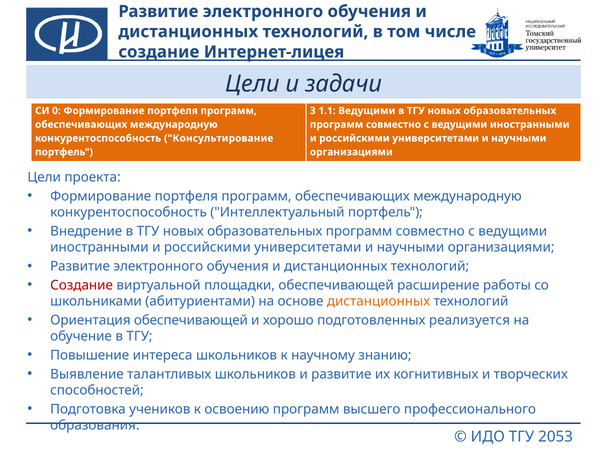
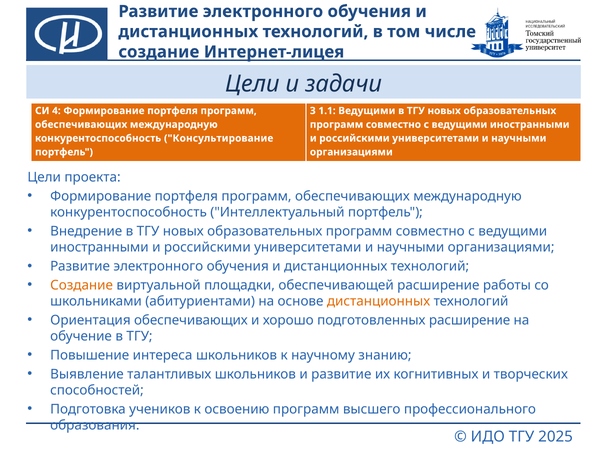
0: 0 -> 4
Создание at (82, 285) colour: red -> orange
Ориентация обеспечивающей: обеспечивающей -> обеспечивающих
подготовленных реализуется: реализуется -> расширение
2053: 2053 -> 2025
